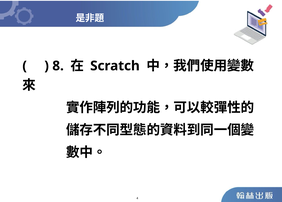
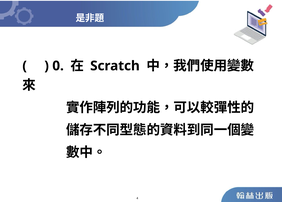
8: 8 -> 0
